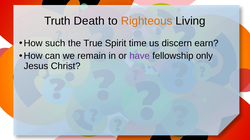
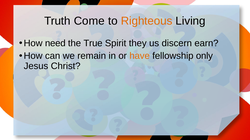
Death: Death -> Come
such: such -> need
time: time -> they
have colour: purple -> orange
